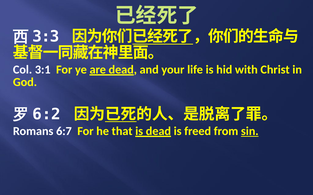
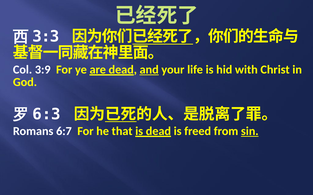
3:1: 3:1 -> 3:9
and underline: none -> present
6:2: 6:2 -> 6:3
